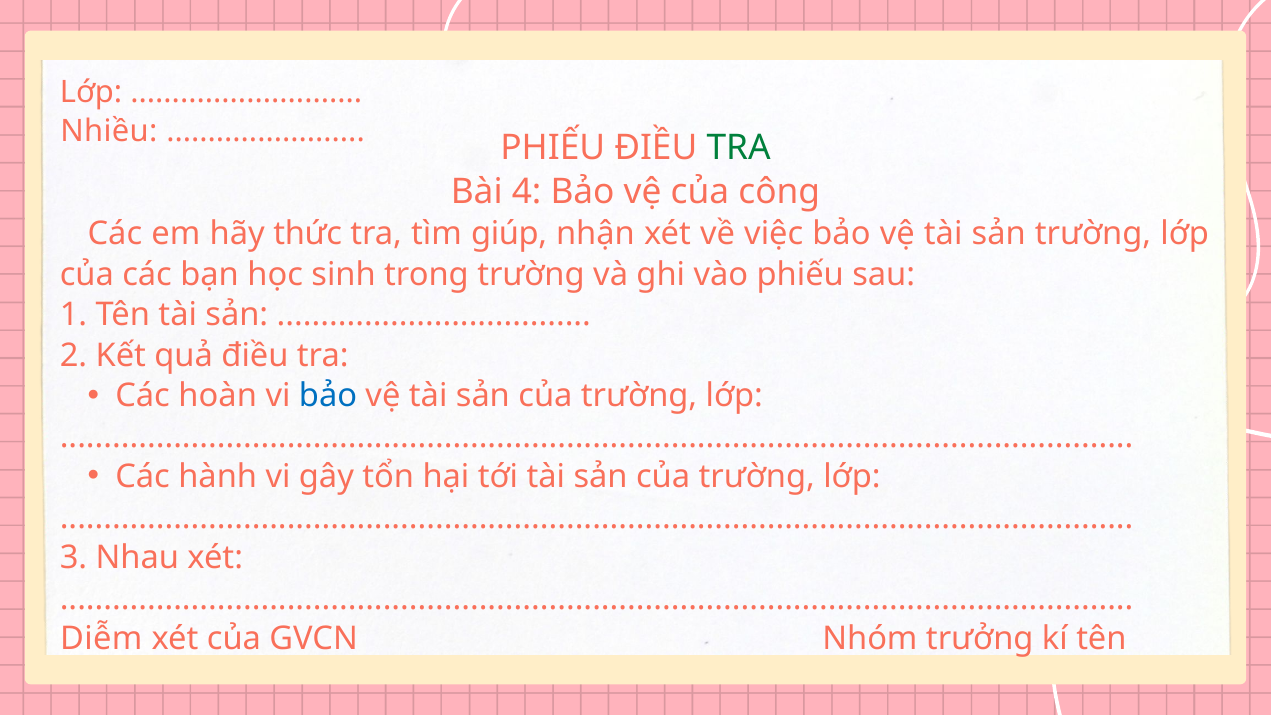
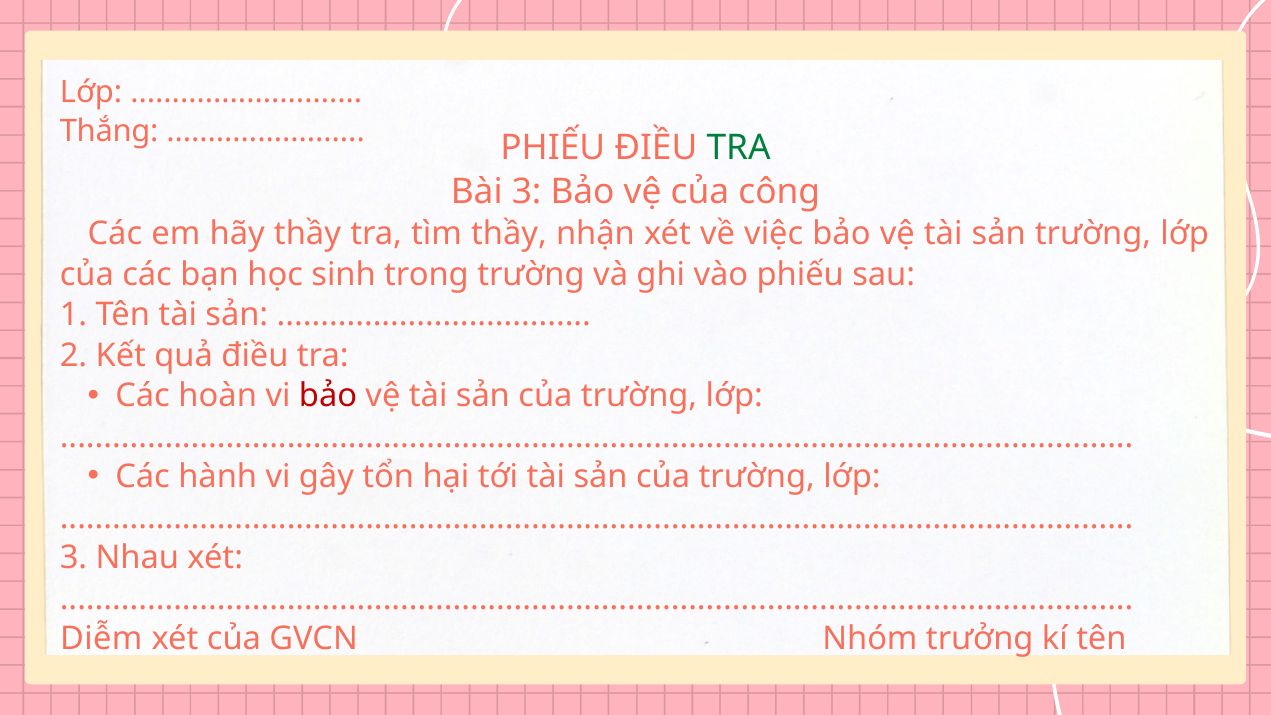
Nhiều: Nhiều -> Thắng
Bài 4: 4 -> 3
hãy thức: thức -> thầy
tìm giúp: giúp -> thầy
bảo at (328, 396) colour: blue -> red
